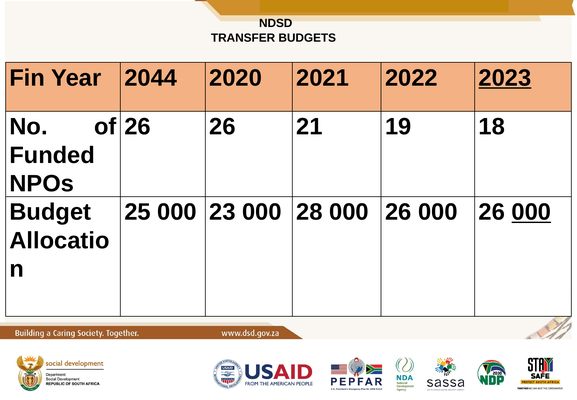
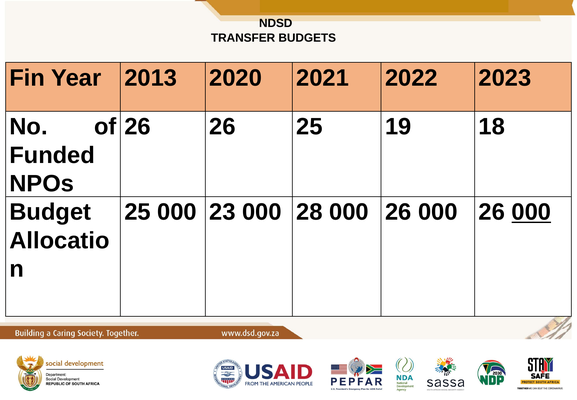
2044: 2044 -> 2013
2023 underline: present -> none
26 21: 21 -> 25
